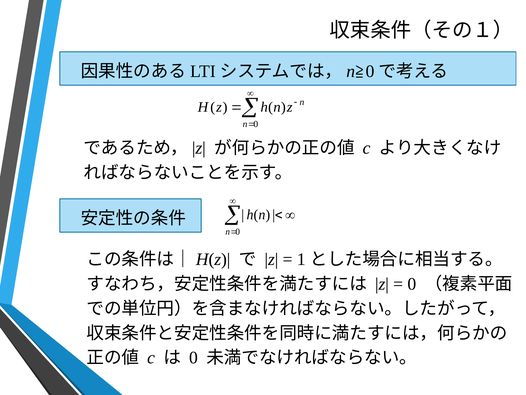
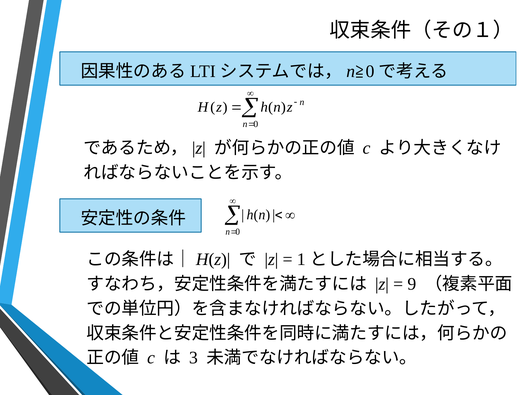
0 at (412, 284): 0 -> 9
0 at (193, 357): 0 -> 3
